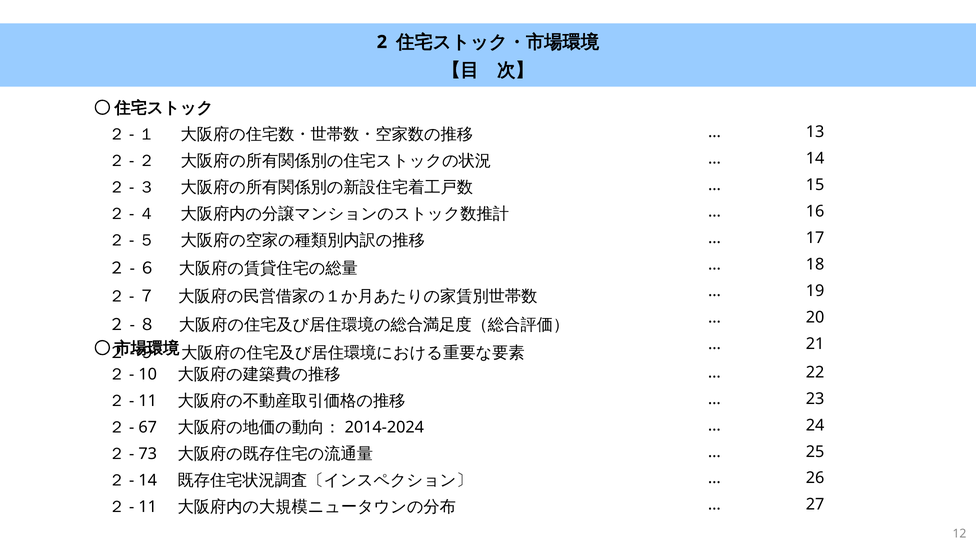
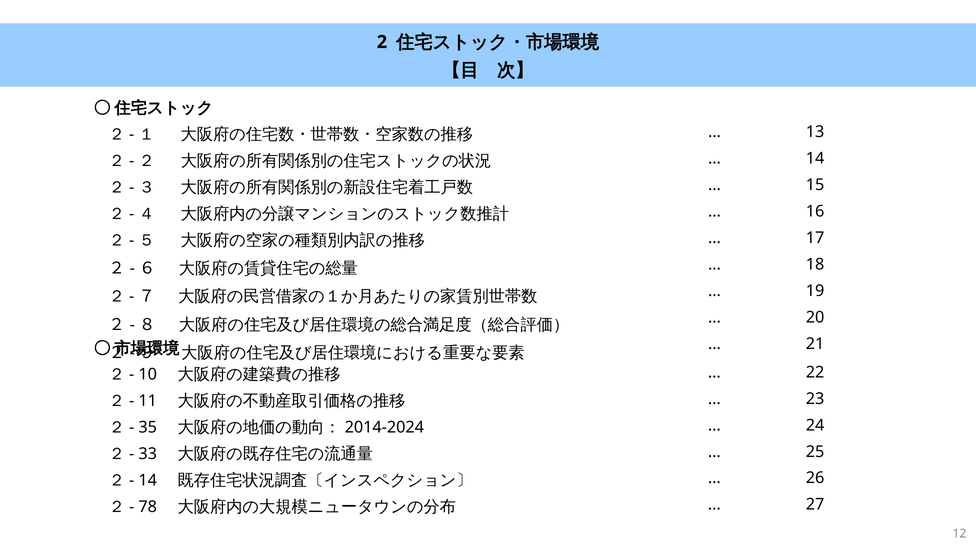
67: 67 -> 35
73: 73 -> 33
11 at (148, 507): 11 -> 78
